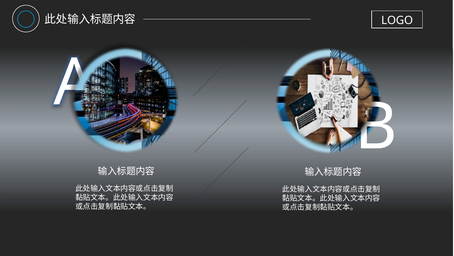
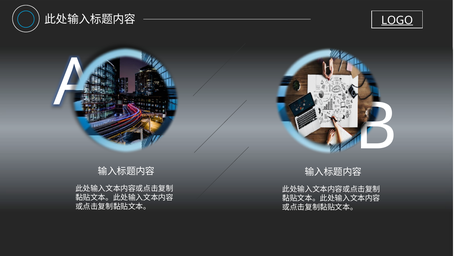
LOGO underline: none -> present
